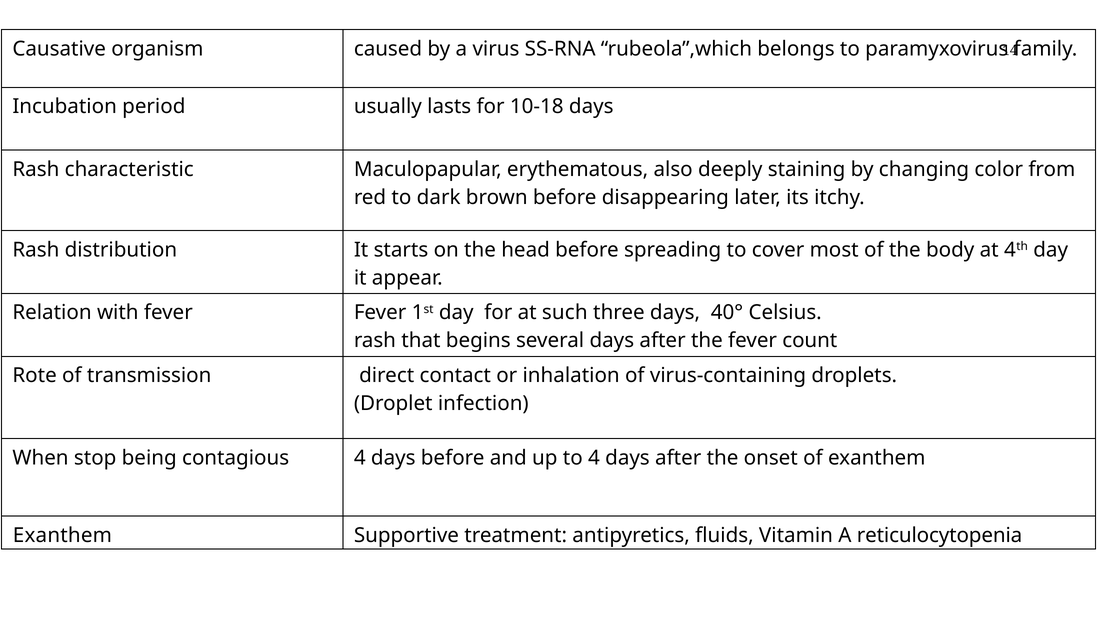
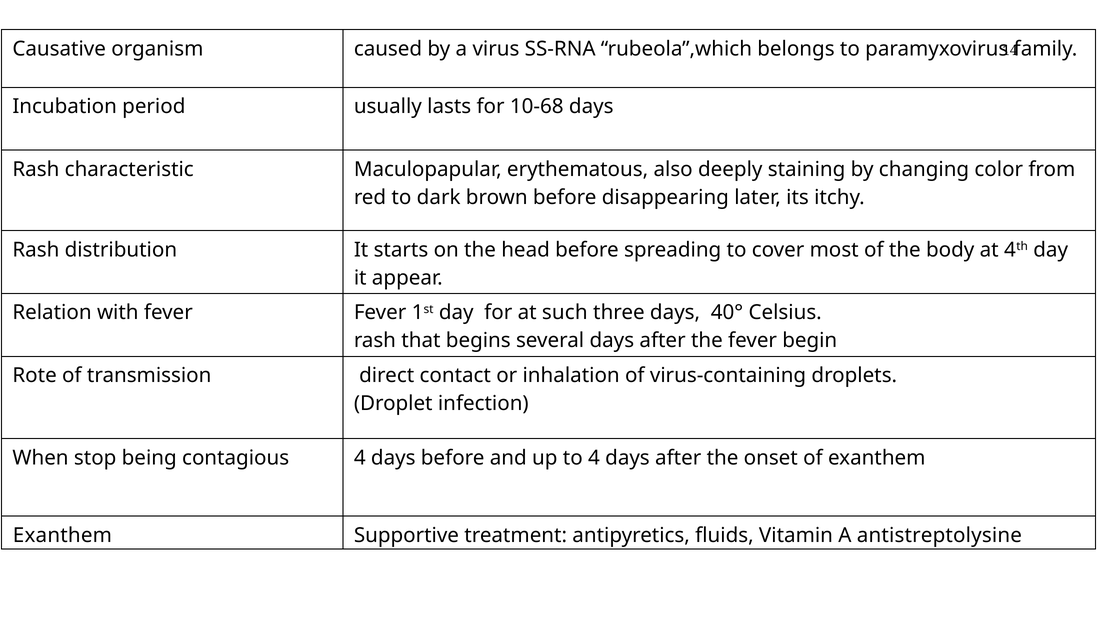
10-18: 10-18 -> 10-68
count: count -> begin
reticulocytopenia: reticulocytopenia -> antistreptolysine
